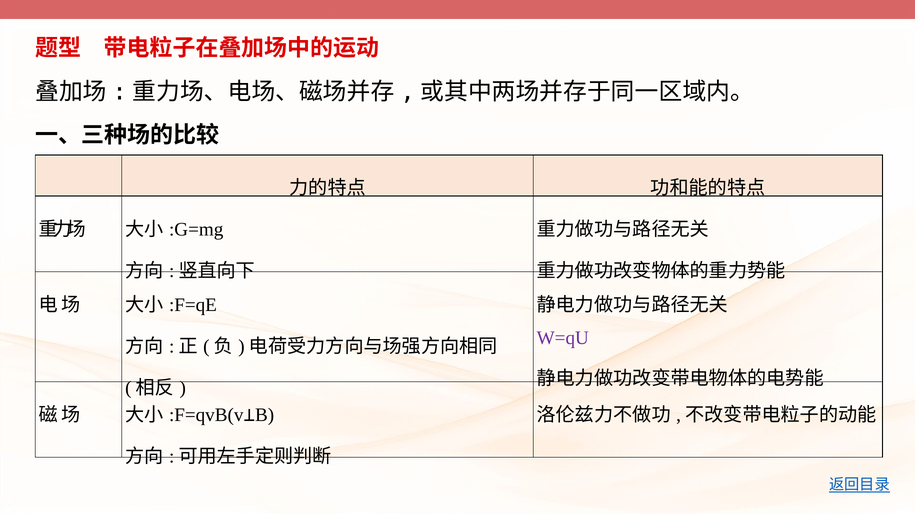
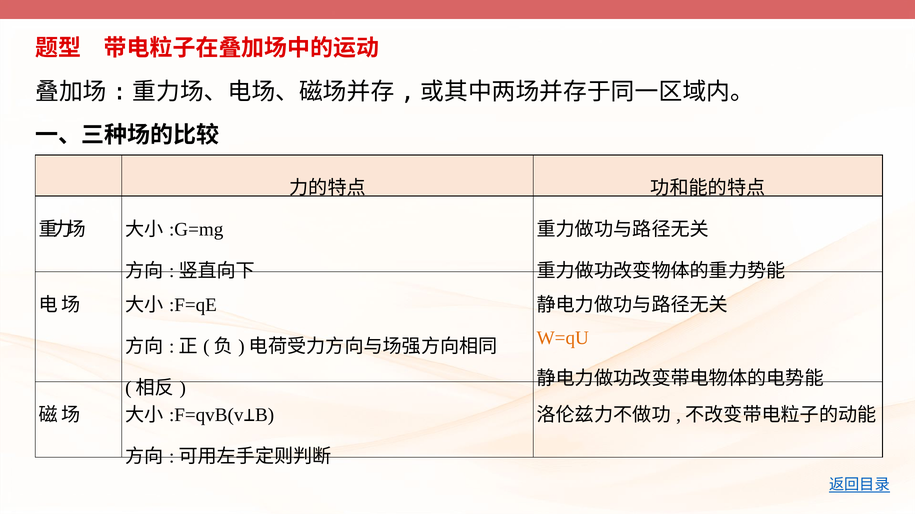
W=qU colour: purple -> orange
